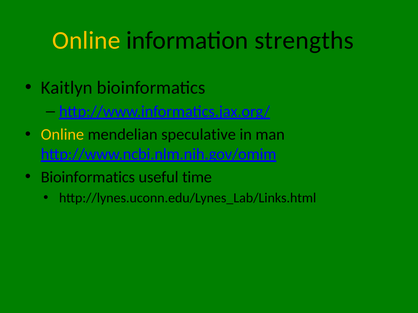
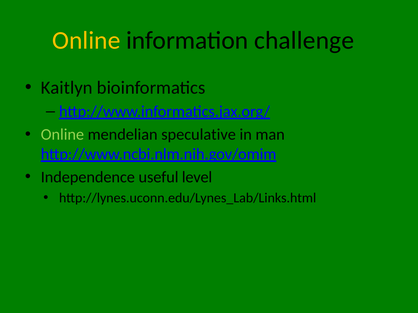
strengths: strengths -> challenge
Online at (62, 135) colour: yellow -> light green
Bioinformatics at (88, 177): Bioinformatics -> Independence
time: time -> level
